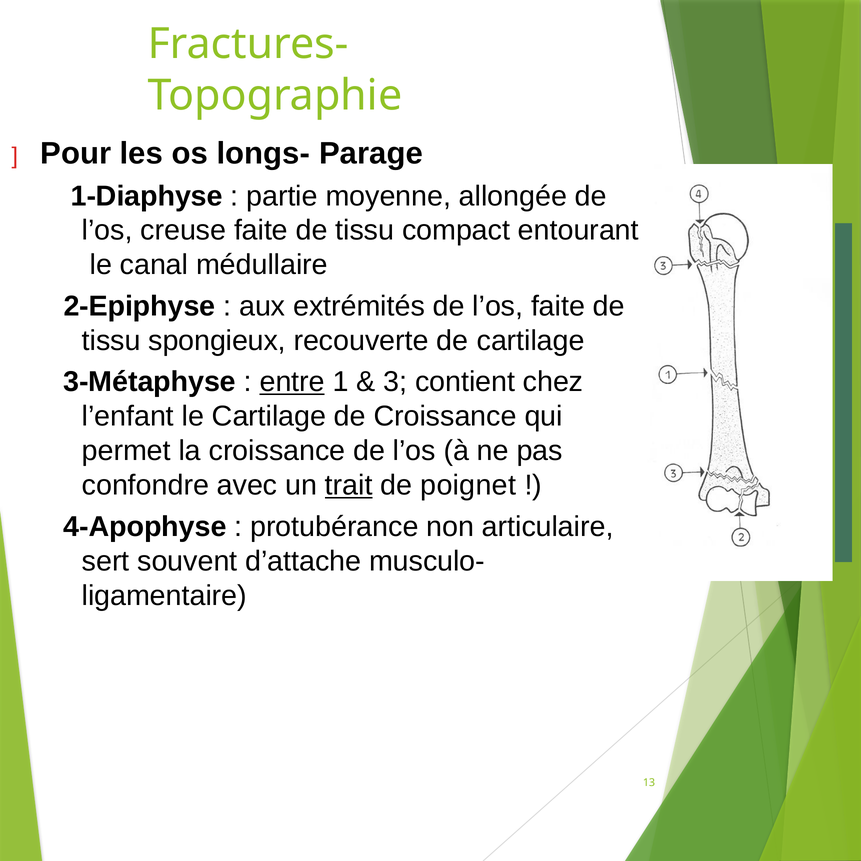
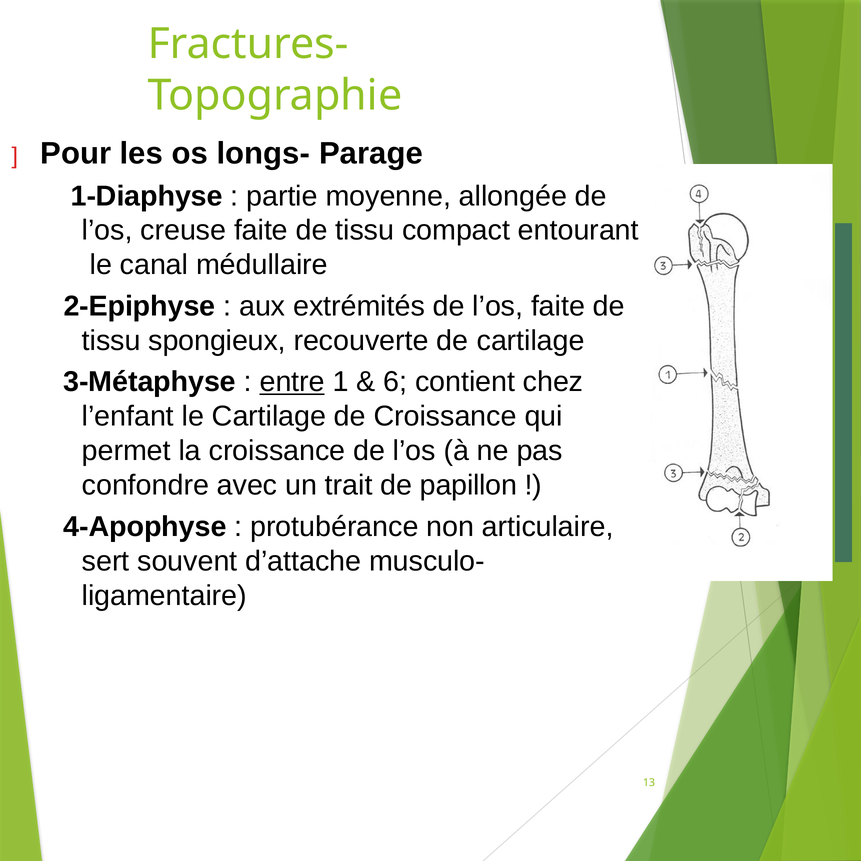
3: 3 -> 6
trait underline: present -> none
poignet: poignet -> papillon
